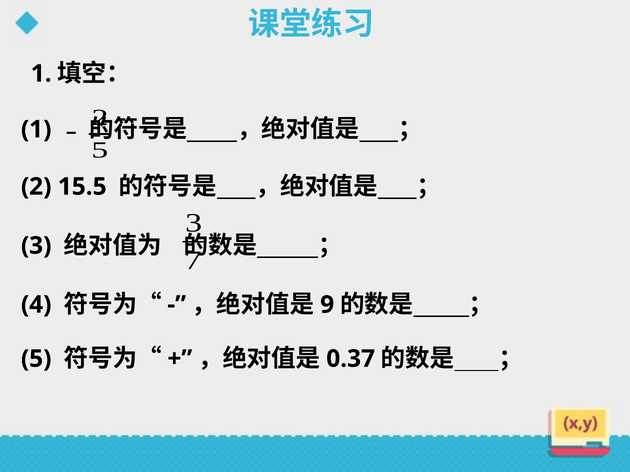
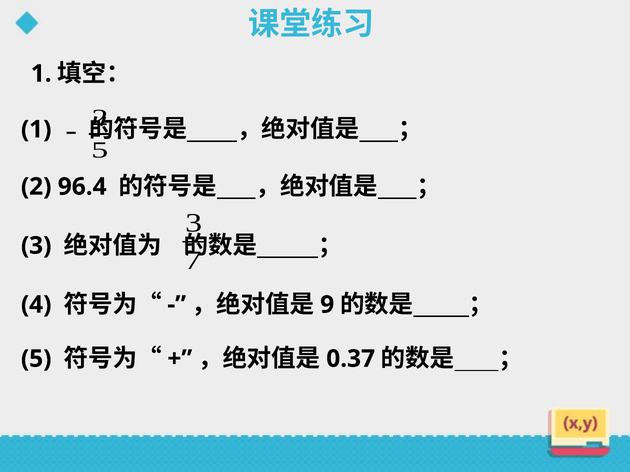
15.5: 15.5 -> 96.4
